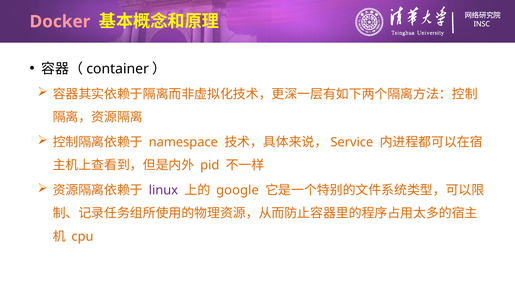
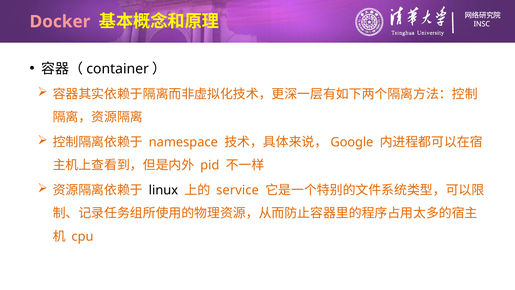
Service: Service -> Google
linux colour: purple -> black
google: google -> service
